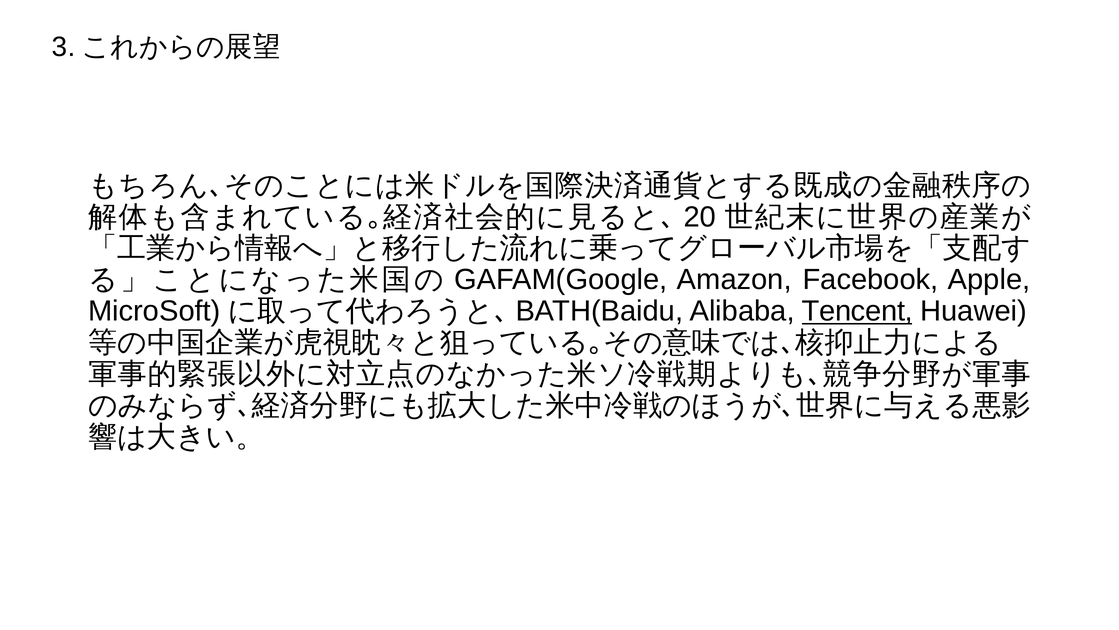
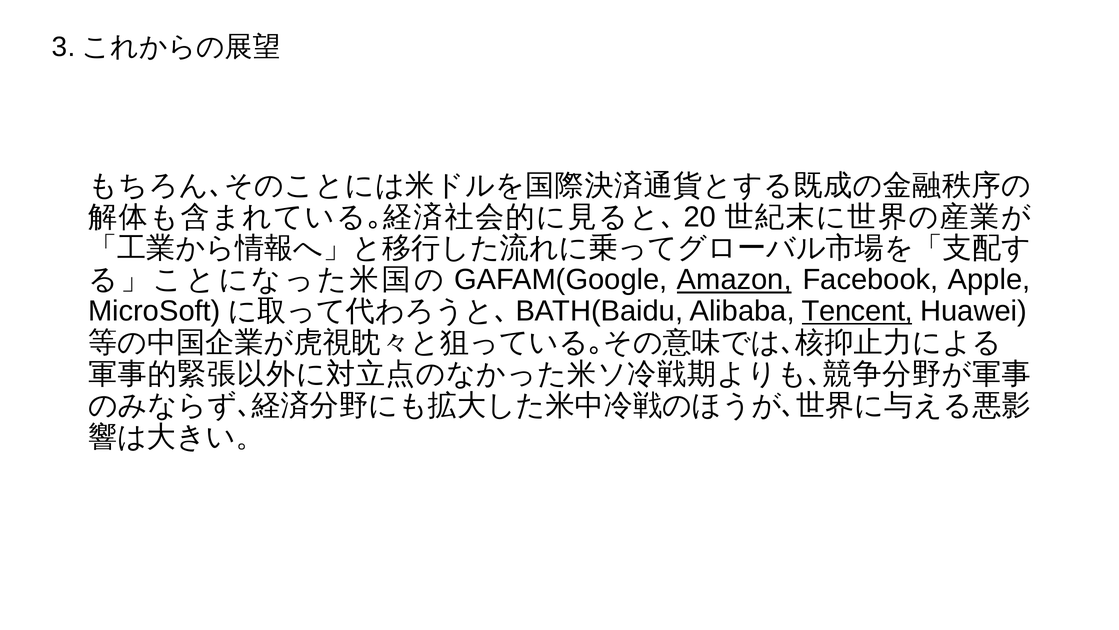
Amazon underline: none -> present
